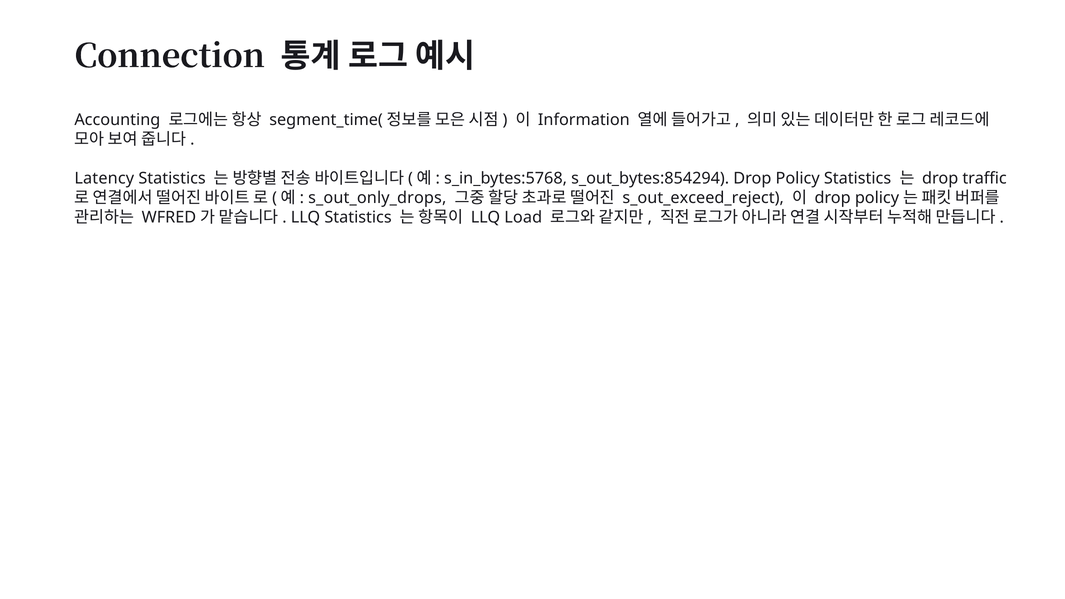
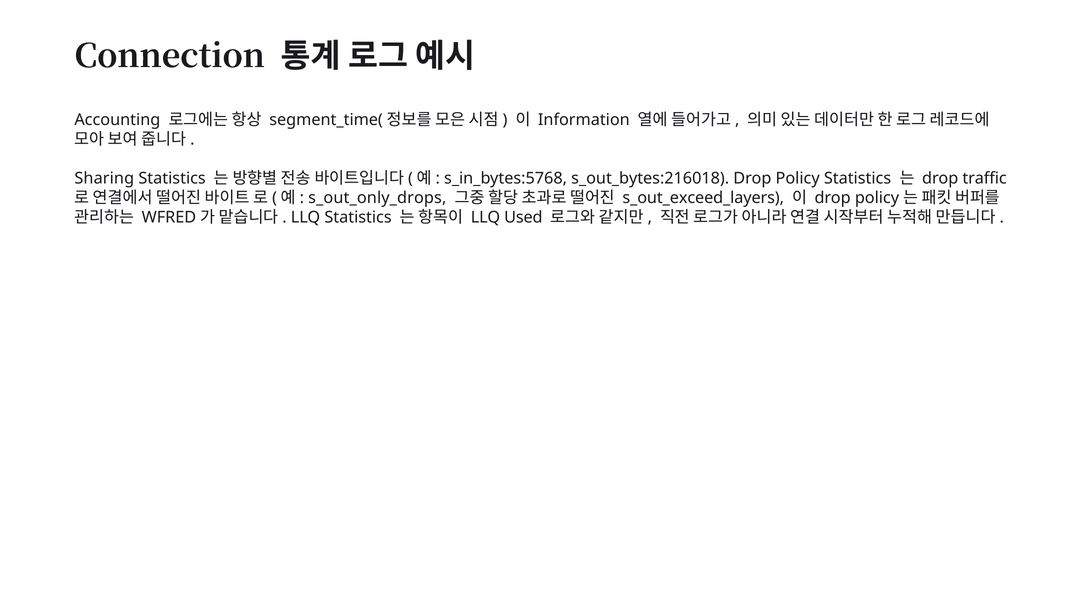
Latency: Latency -> Sharing
s_out_bytes:854294: s_out_bytes:854294 -> s_out_bytes:216018
s_out_exceed_reject: s_out_exceed_reject -> s_out_exceed_layers
Load: Load -> Used
